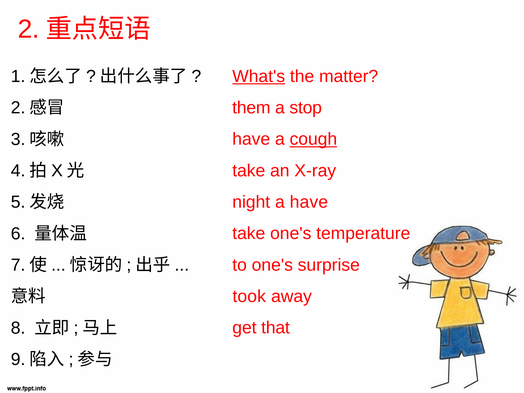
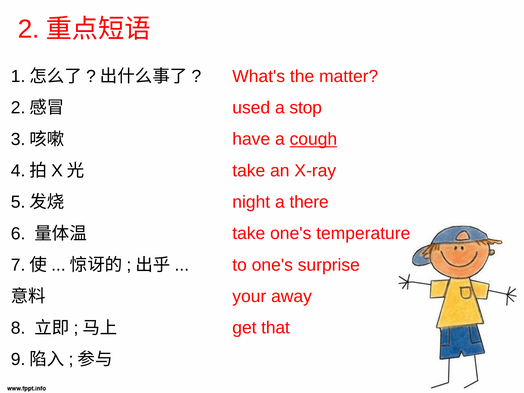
What's underline: present -> none
them: them -> used
a have: have -> there
took: took -> your
